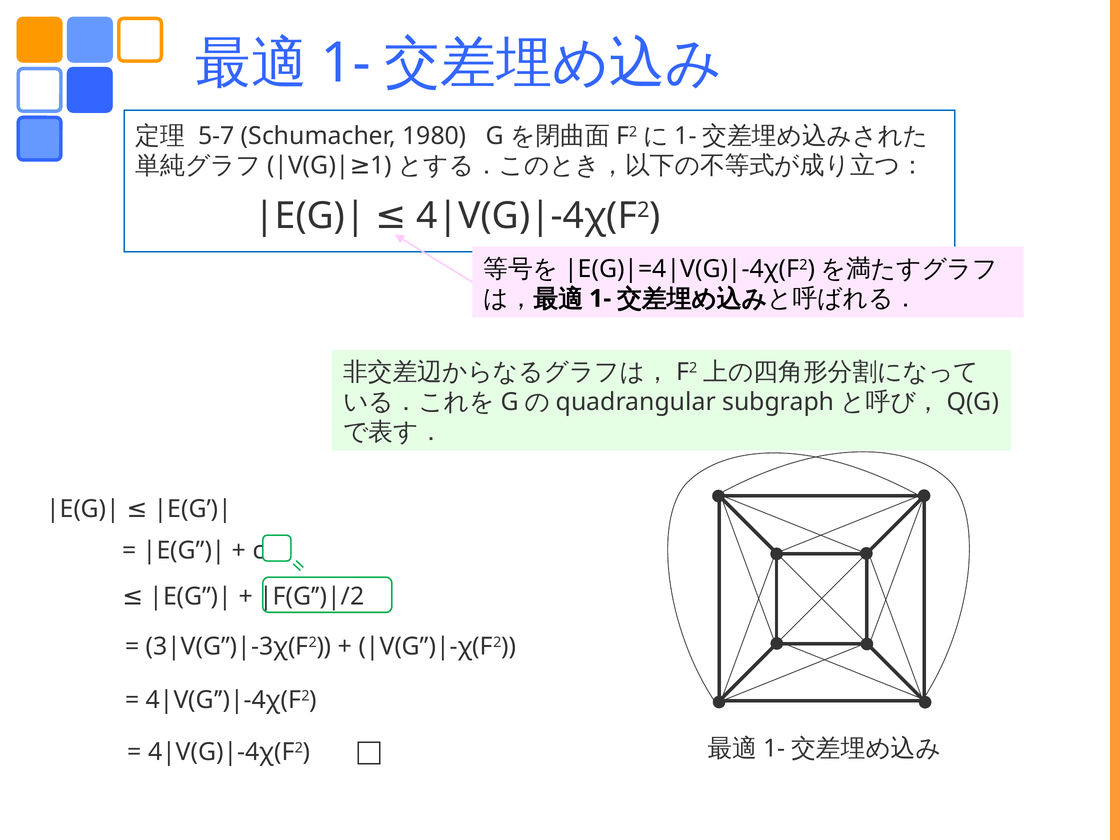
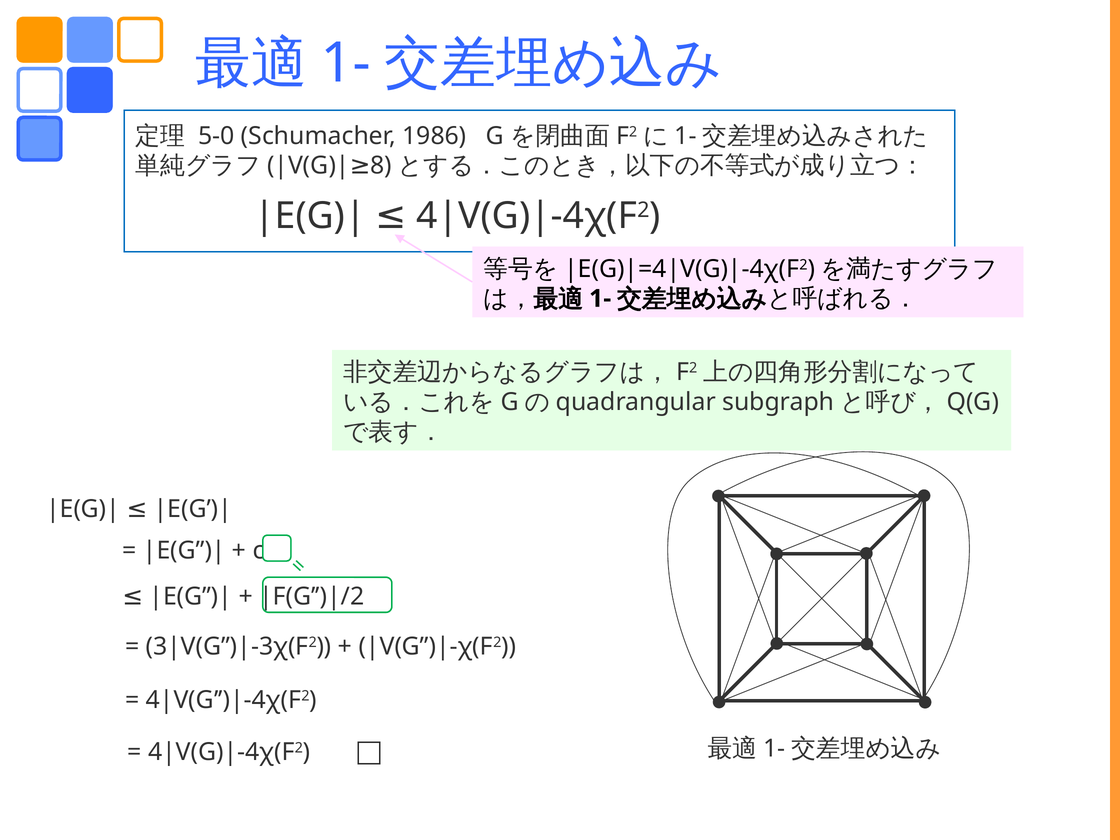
5-7: 5-7 -> 5-0
1980: 1980 -> 1986
1: 1 -> 8
